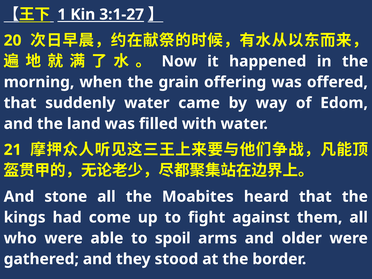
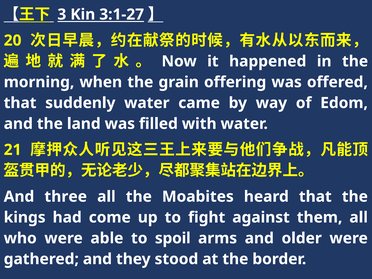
1: 1 -> 3
stone: stone -> three
